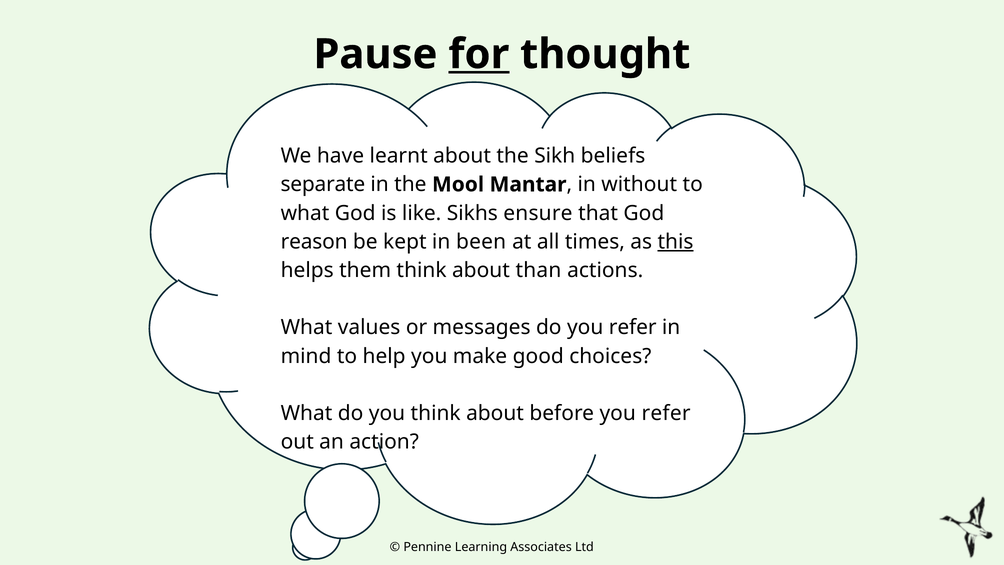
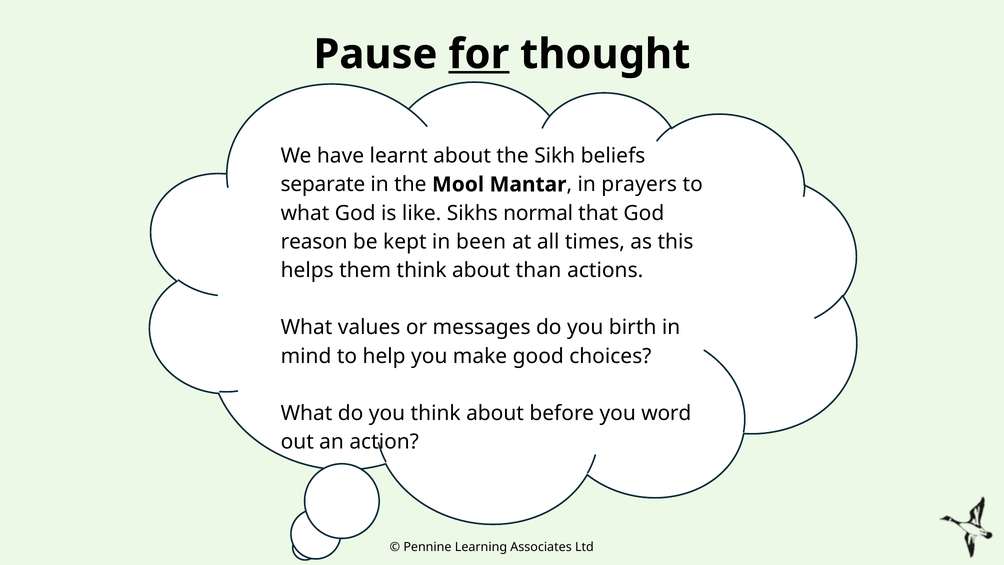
without: without -> prayers
ensure: ensure -> normal
this underline: present -> none
do you refer: refer -> birth
before you refer: refer -> word
